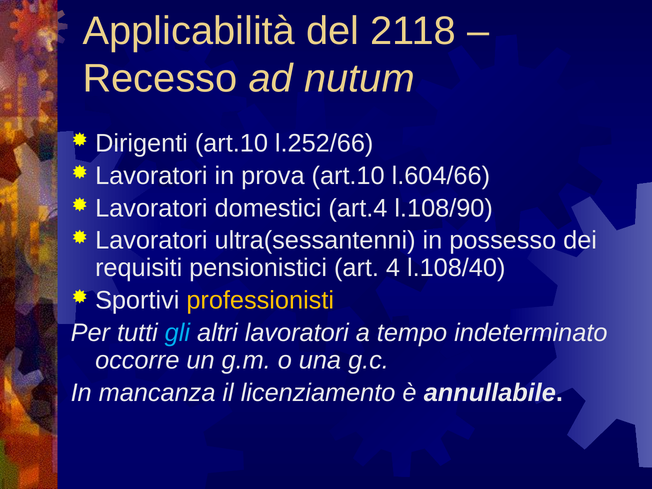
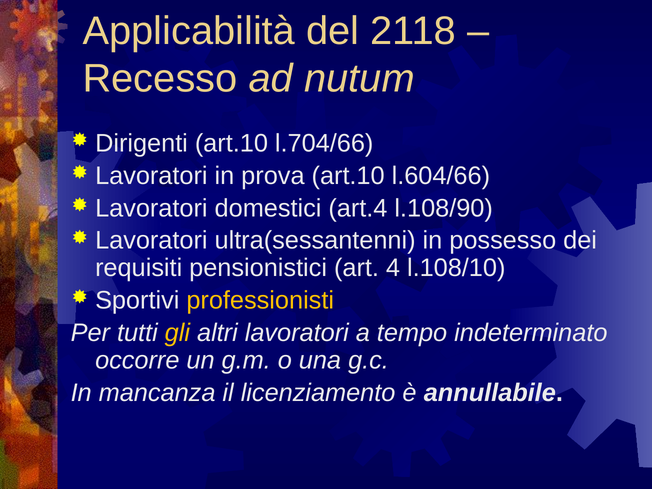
l.252/66: l.252/66 -> l.704/66
l.108/40: l.108/40 -> l.108/10
gli colour: light blue -> yellow
